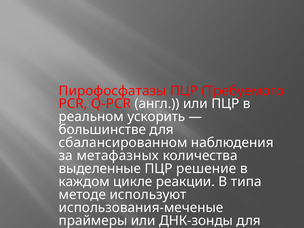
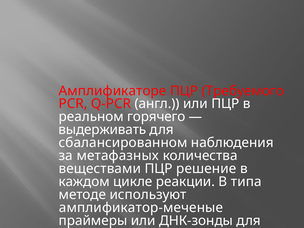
Пирофосфатазы: Пирофосфатазы -> Амплификаторе
ускорить: ускорить -> горячего
большинстве: большинстве -> выдерживать
выделенные: выделенные -> веществами
использования-меченые: использования-меченые -> амплификатор-меченые
